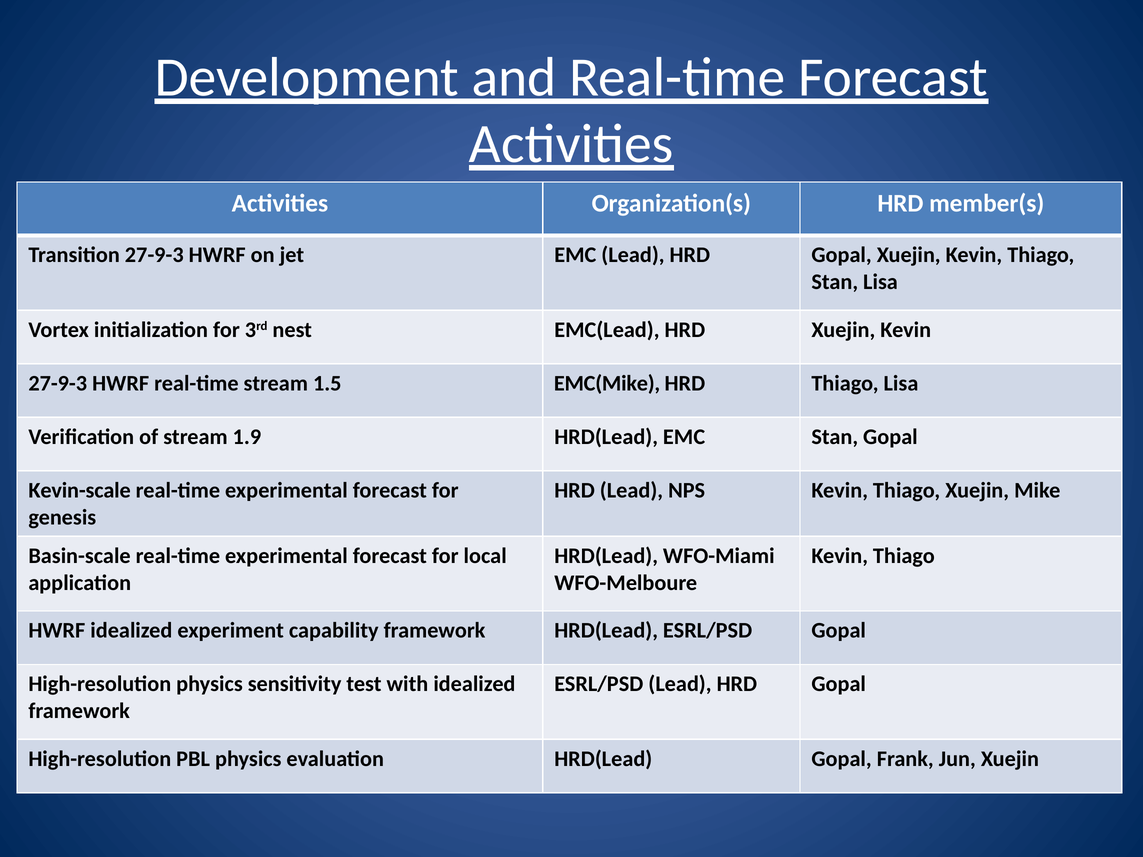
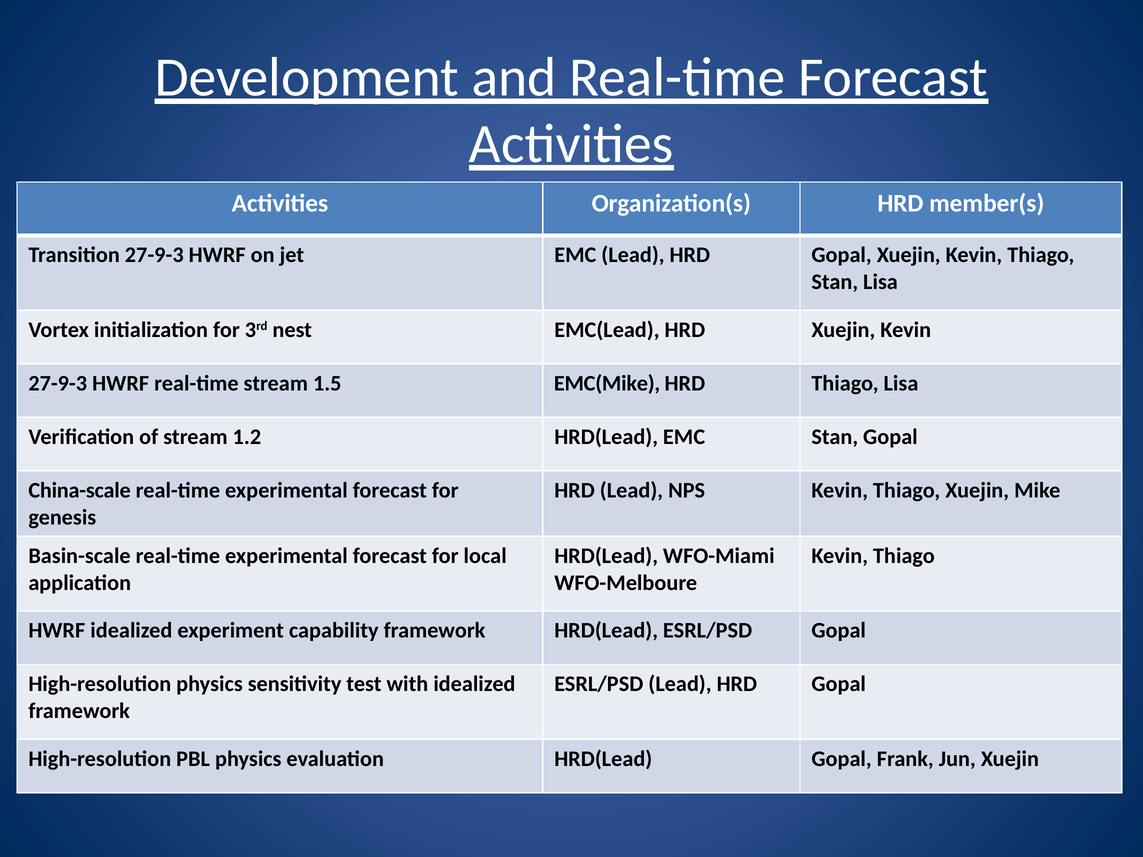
1.9: 1.9 -> 1.2
Kevin-scale: Kevin-scale -> China-scale
